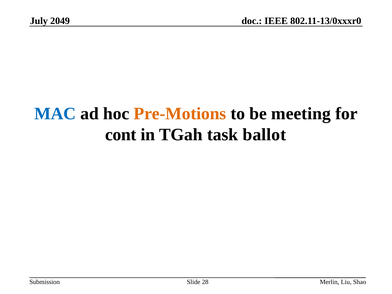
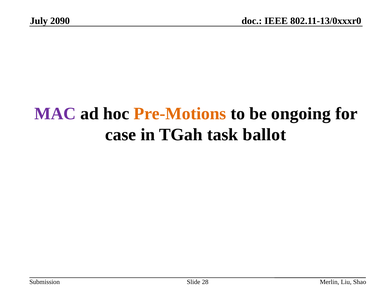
2049: 2049 -> 2090
MAC colour: blue -> purple
meeting: meeting -> ongoing
cont: cont -> case
